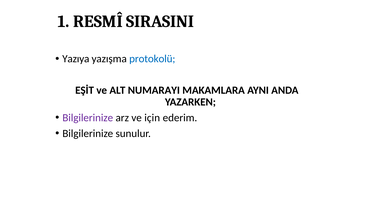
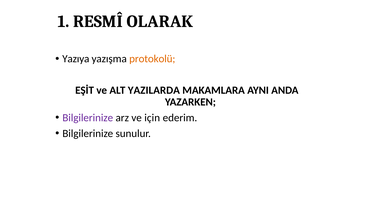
SIRASINI: SIRASINI -> OLARAK
protokolü colour: blue -> orange
NUMARAYI: NUMARAYI -> YAZILARDA
